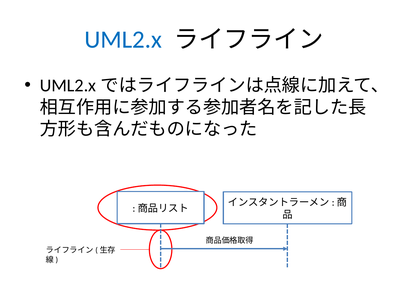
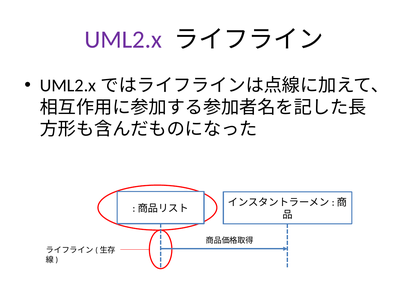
UML2.x colour: blue -> purple
